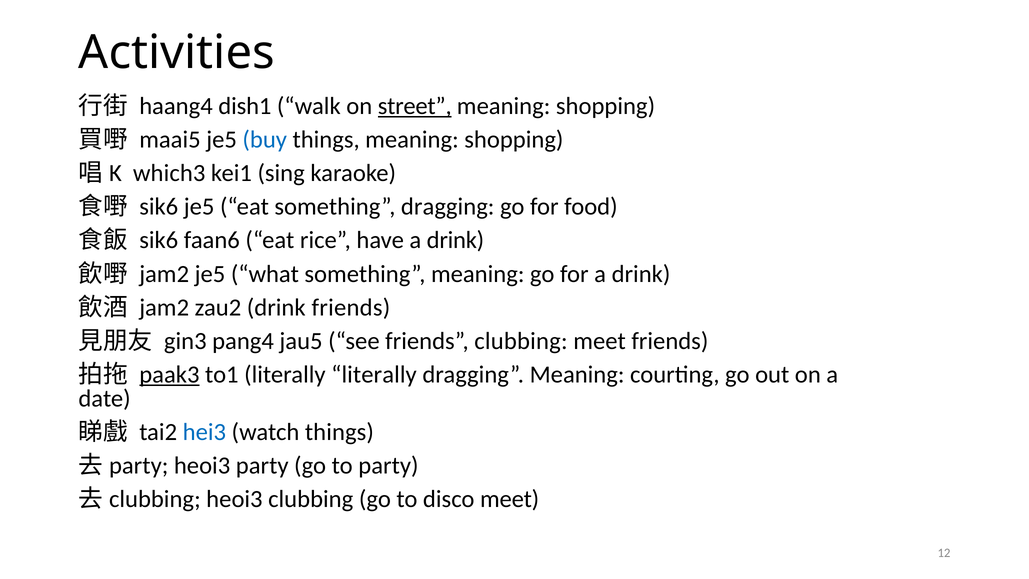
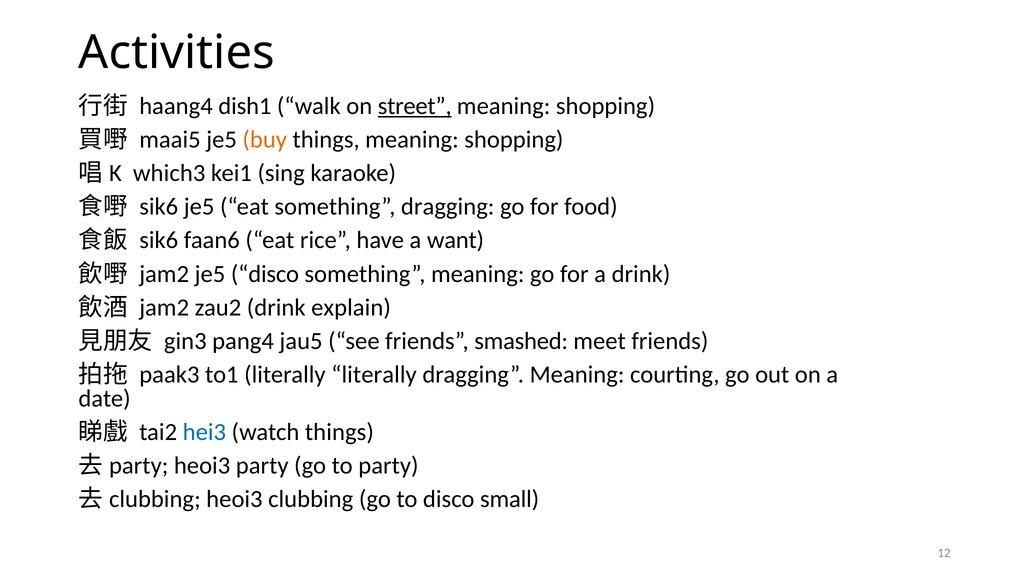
buy colour: blue -> orange
have a drink: drink -> want
je5 what: what -> disco
drink friends: friends -> explain
friends clubbing: clubbing -> smashed
paak3 underline: present -> none
disco meet: meet -> small
